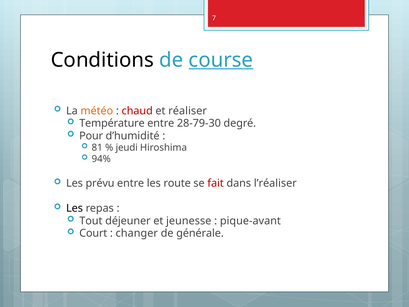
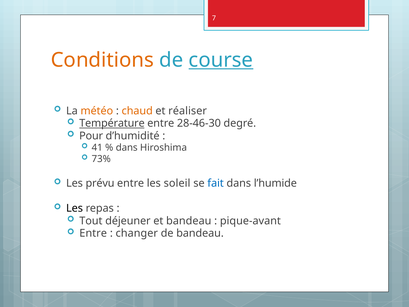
Conditions colour: black -> orange
chaud colour: red -> orange
Température underline: none -> present
28-79-30: 28-79-30 -> 28-46-30
81: 81 -> 41
jeudi at (127, 148): jeudi -> dans
94%: 94% -> 73%
route: route -> soleil
fait colour: red -> blue
l’réaliser: l’réaliser -> l’humide
et jeunesse: jeunesse -> bandeau
Court at (93, 233): Court -> Entre
de générale: générale -> bandeau
